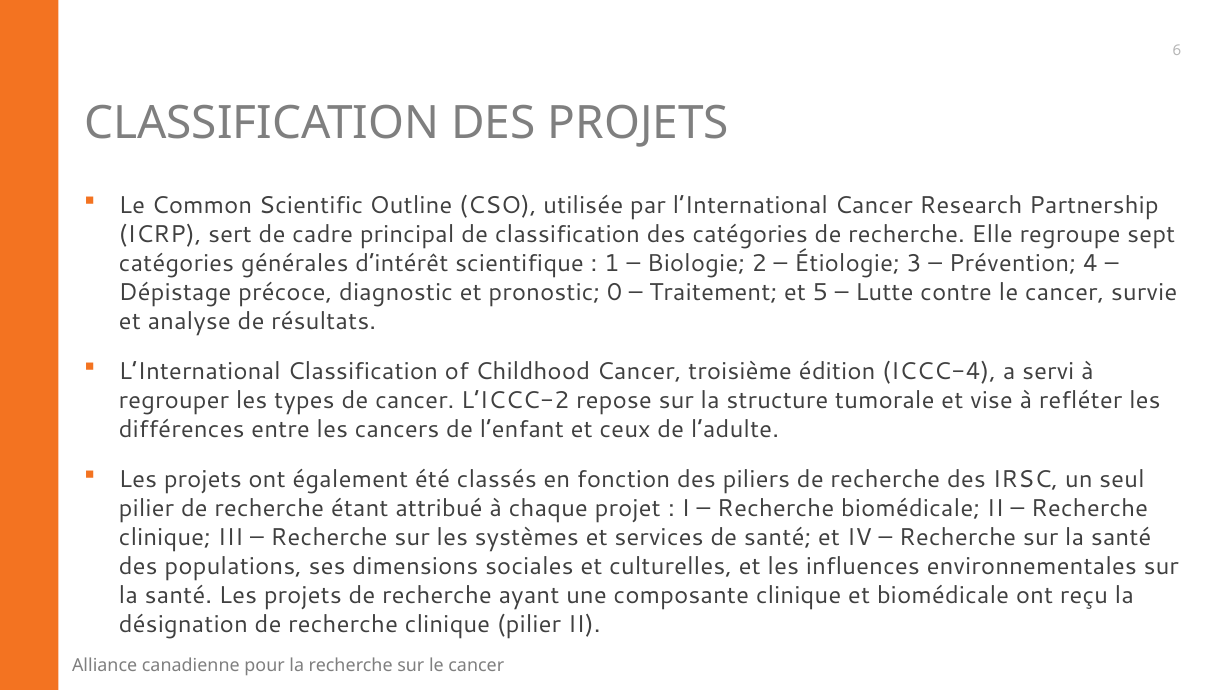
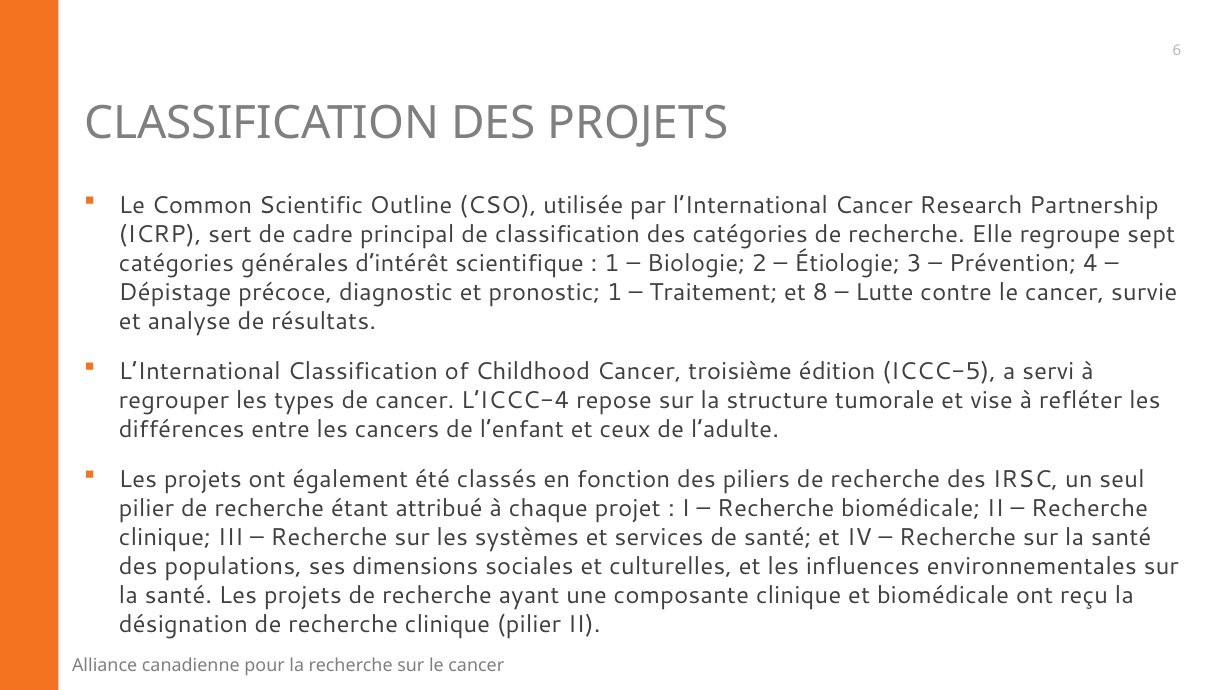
pronostic 0: 0 -> 1
5: 5 -> 8
ICCC-4: ICCC-4 -> ICCC-5
L’ICCC-2: L’ICCC-2 -> L’ICCC-4
